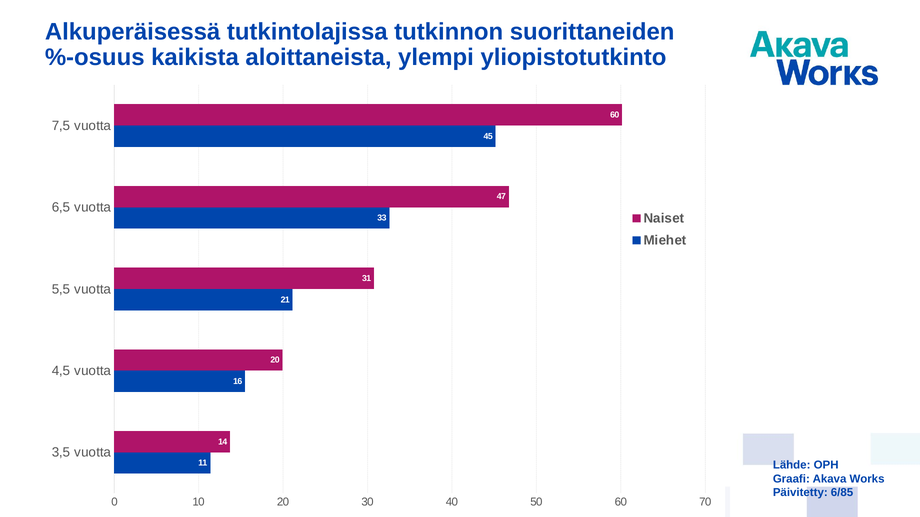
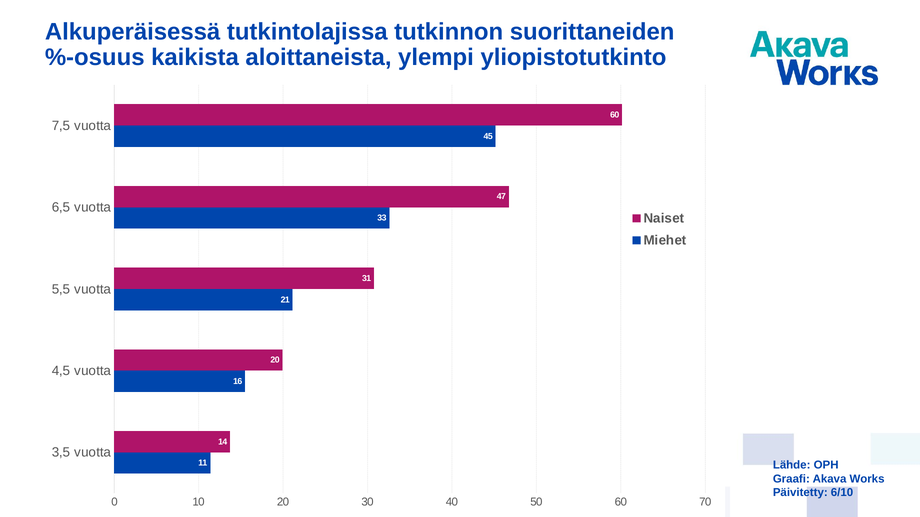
6/85: 6/85 -> 6/10
